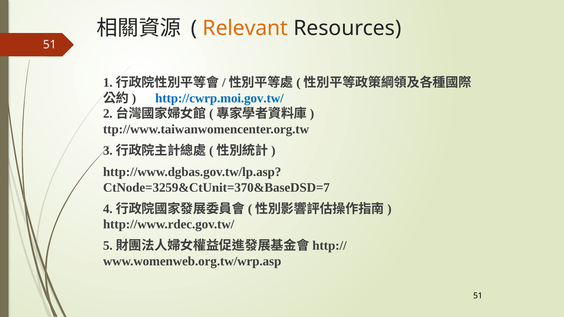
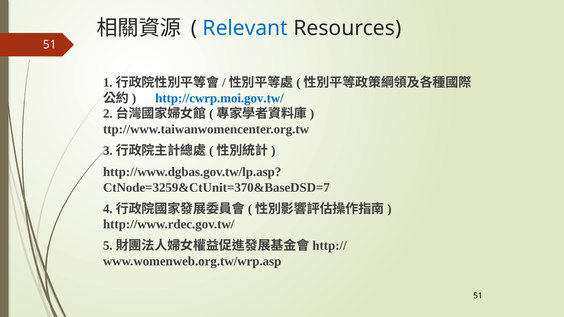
Relevant colour: orange -> blue
